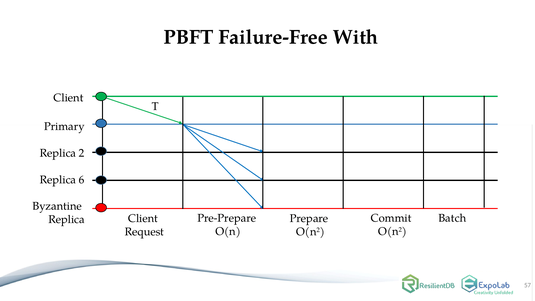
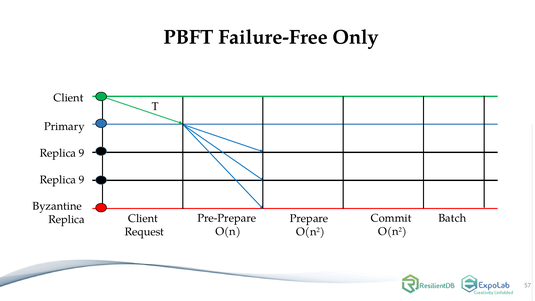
With: With -> Only
2 at (82, 153): 2 -> 9
6 at (82, 180): 6 -> 9
